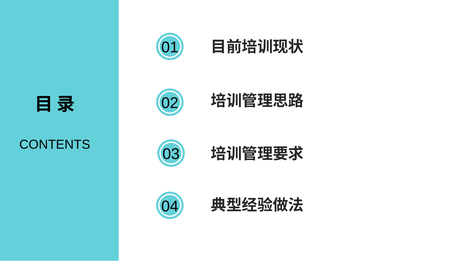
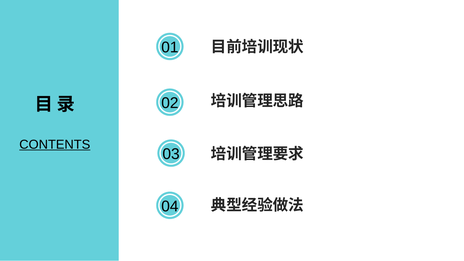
CONTENTS underline: none -> present
